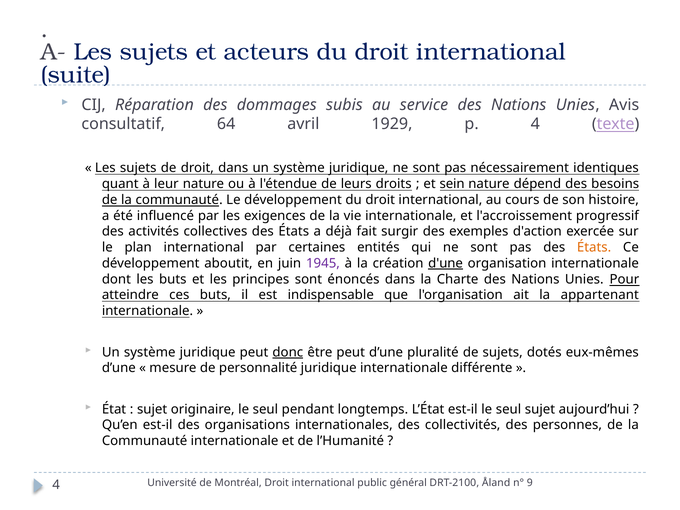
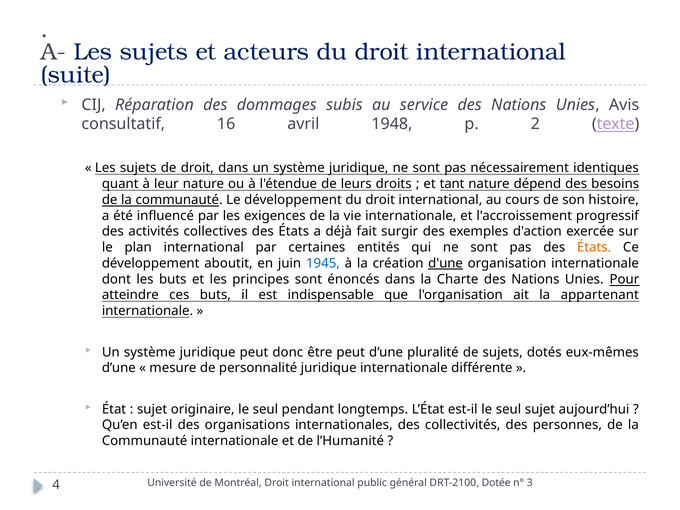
64: 64 -> 16
1929: 1929 -> 1948
p 4: 4 -> 2
sein: sein -> tant
1945 colour: purple -> blue
donc underline: present -> none
Åland: Åland -> Dotée
9: 9 -> 3
